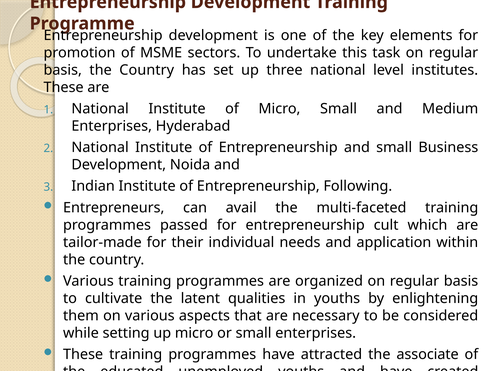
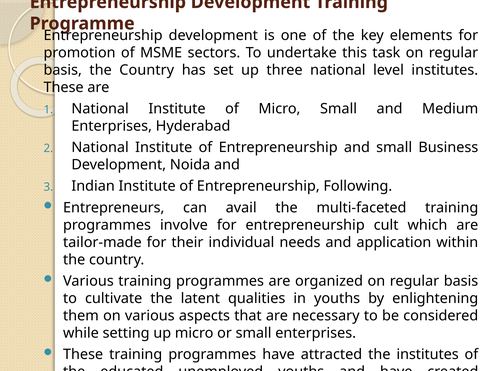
passed: passed -> involve
the associate: associate -> institutes
